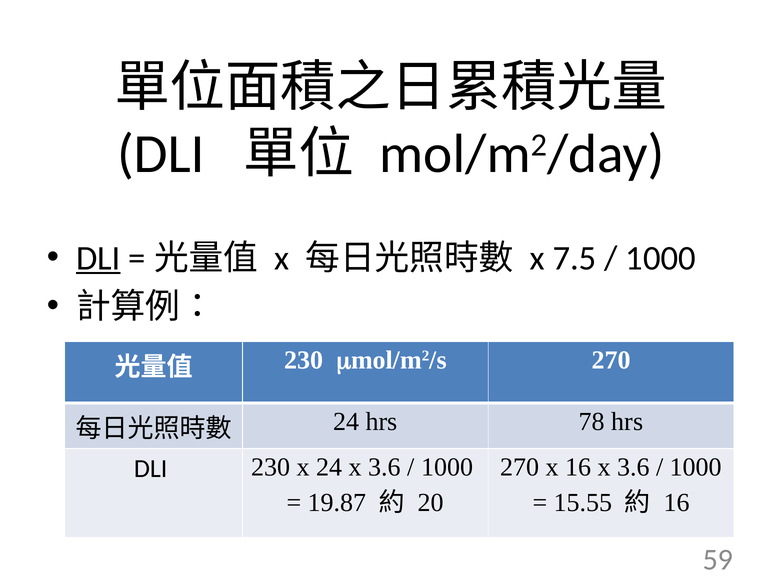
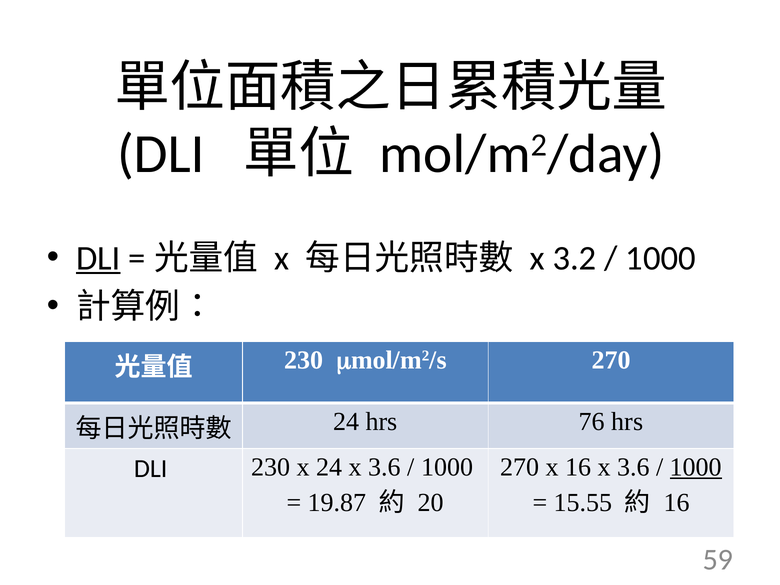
7.5: 7.5 -> 3.2
78: 78 -> 76
1000 at (696, 467) underline: none -> present
